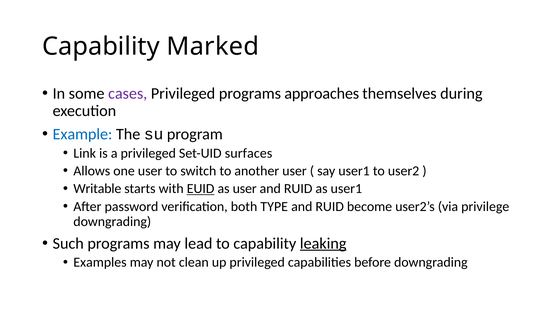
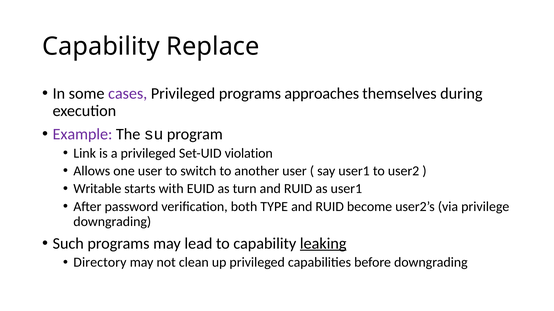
Marked: Marked -> Replace
Example colour: blue -> purple
surfaces: surfaces -> violation
EUID underline: present -> none
as user: user -> turn
Examples: Examples -> Directory
